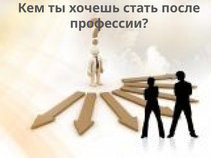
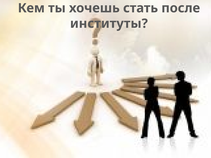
профессии: профессии -> институты
